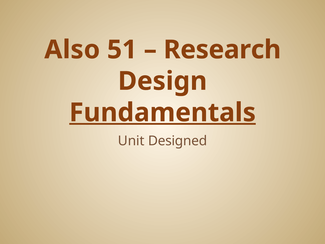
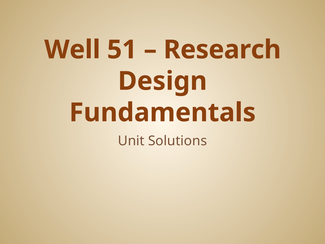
Also: Also -> Well
Fundamentals underline: present -> none
Designed: Designed -> Solutions
